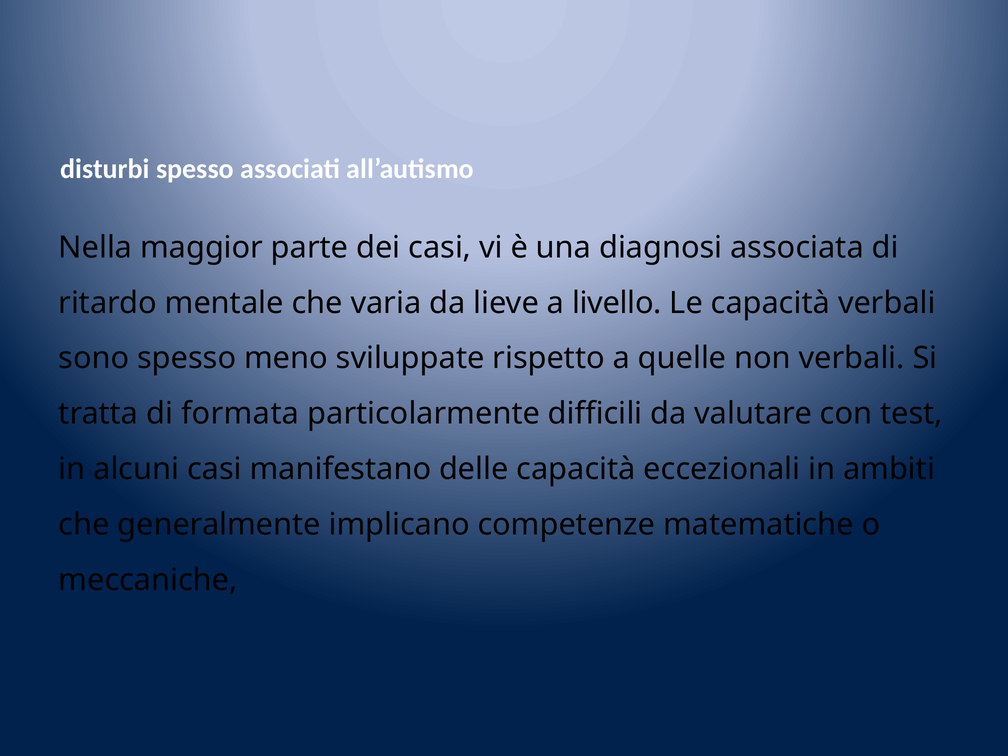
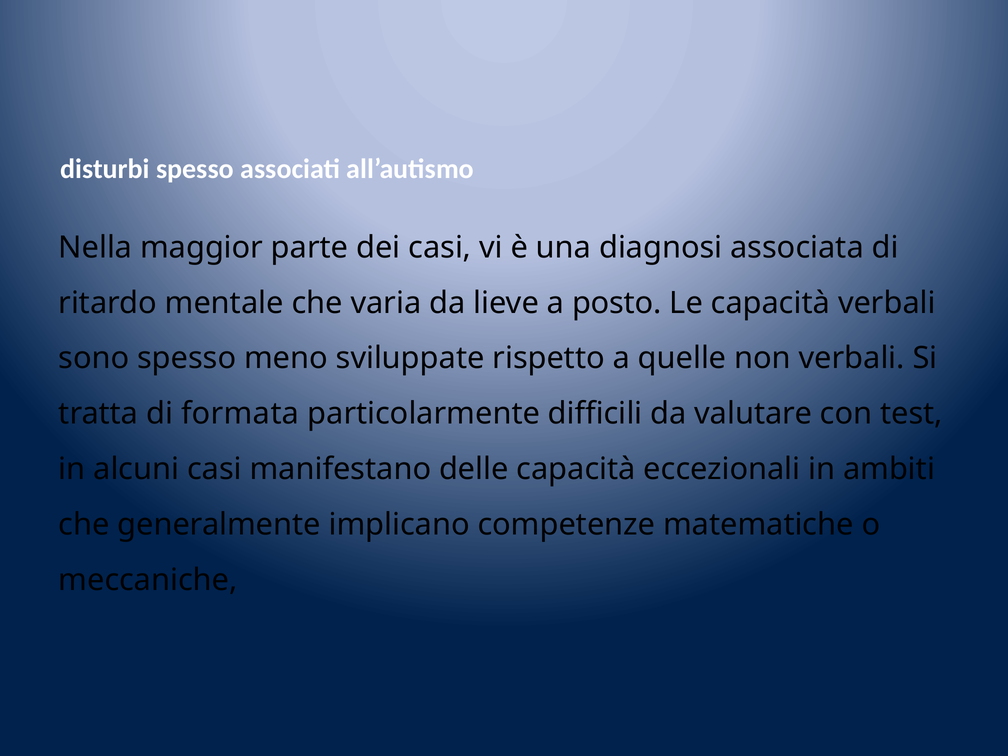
livello: livello -> posto
